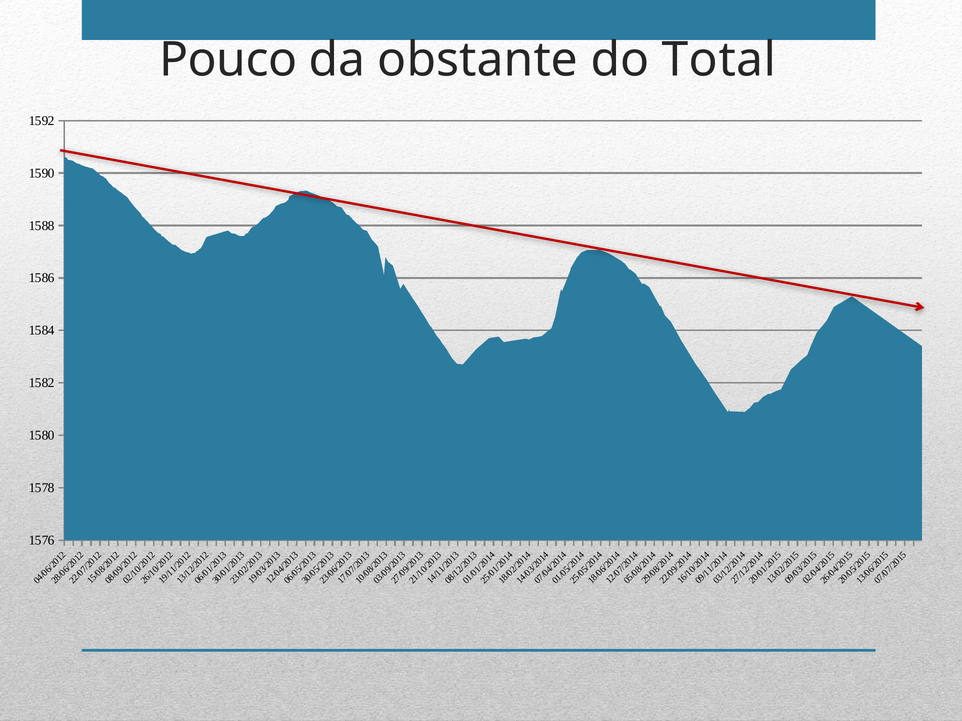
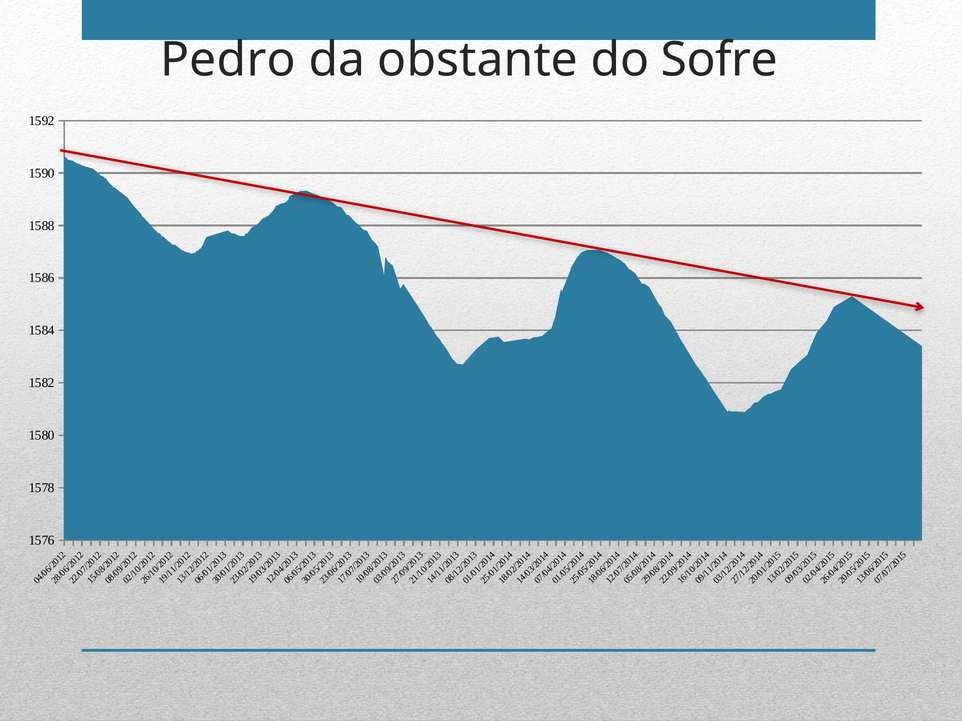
Pouco: Pouco -> Pedro
Total: Total -> Sofre
